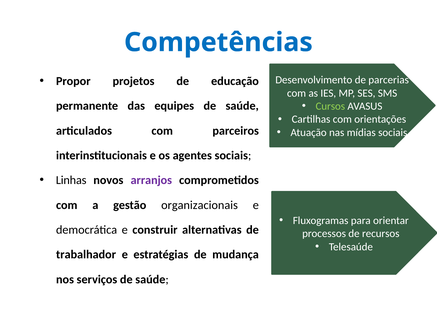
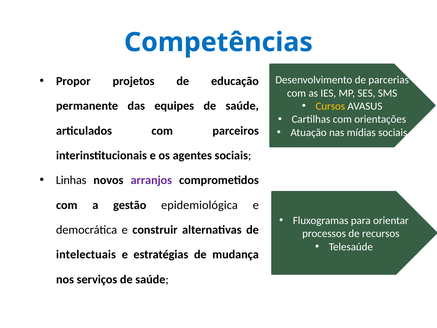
Cursos colour: light green -> yellow
organizacionais: organizacionais -> epidemiológica
trabalhador: trabalhador -> intelectuais
